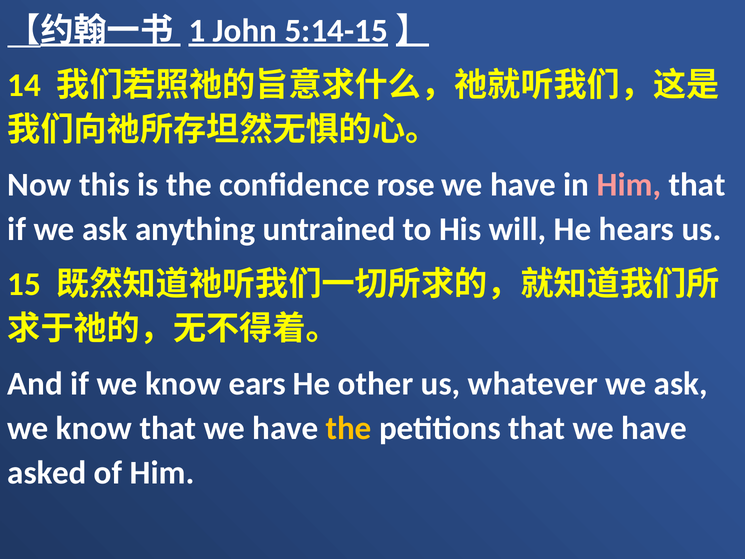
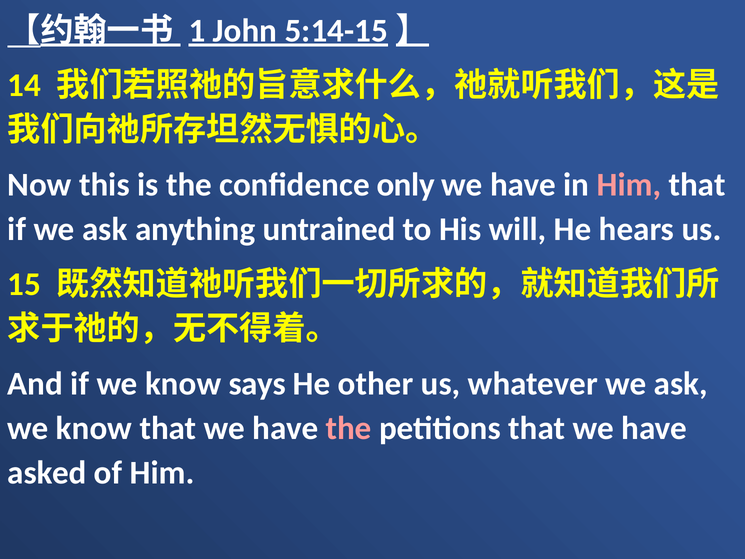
rose: rose -> only
ears: ears -> says
the at (349, 428) colour: yellow -> pink
